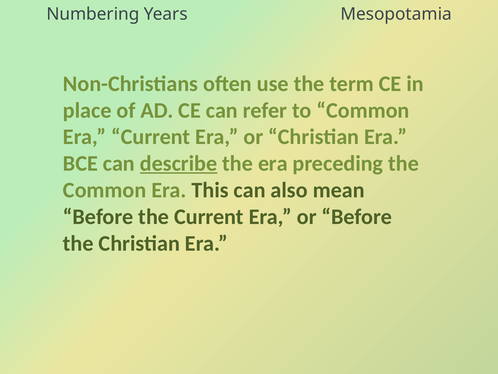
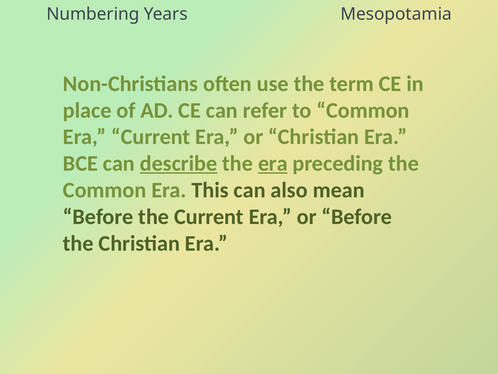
era at (273, 163) underline: none -> present
